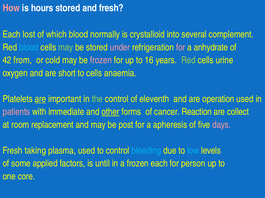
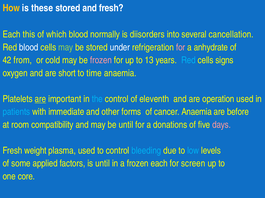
How colour: pink -> yellow
hours: hours -> these
lost: lost -> this
crystalloid: crystalloid -> diisorders
complement: complement -> cancellation
blood at (29, 47) colour: light blue -> white
under colour: pink -> white
16: 16 -> 13
Red at (188, 60) colour: light green -> light blue
urine: urine -> signs
to cells: cells -> time
the colour: light green -> light blue
patients colour: pink -> light blue
other underline: present -> none
cancer Reaction: Reaction -> Anaemia
collect: collect -> before
replacement: replacement -> compatibility
be post: post -> until
apheresis: apheresis -> donations
taking: taking -> weight
person: person -> screen
